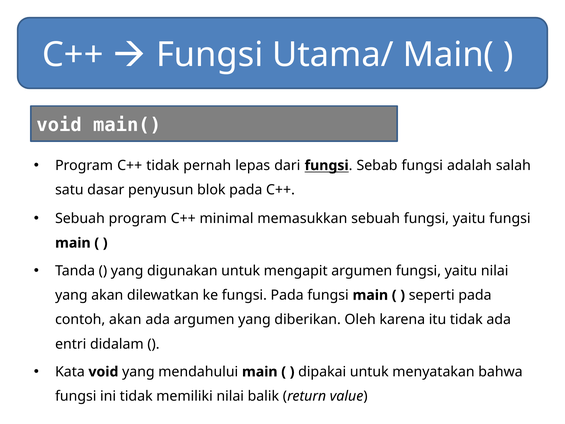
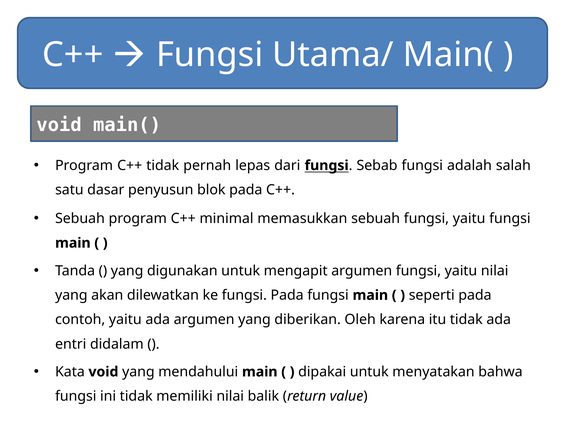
contoh akan: akan -> yaitu
